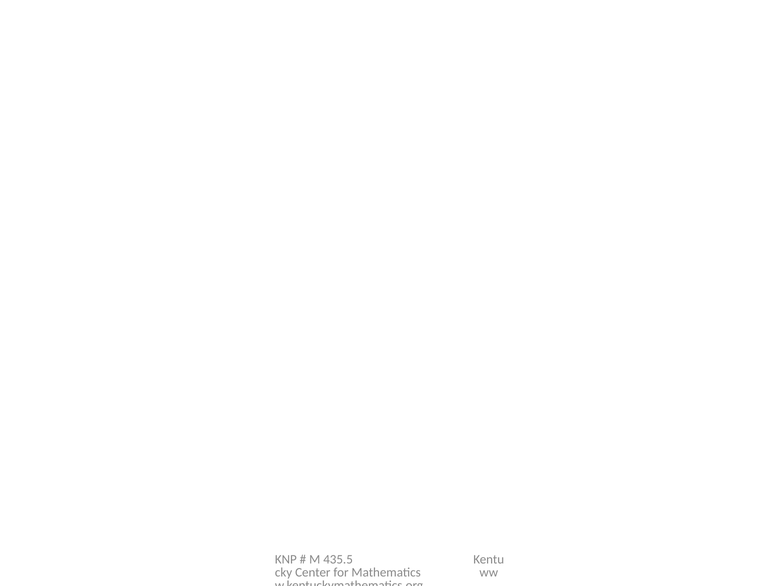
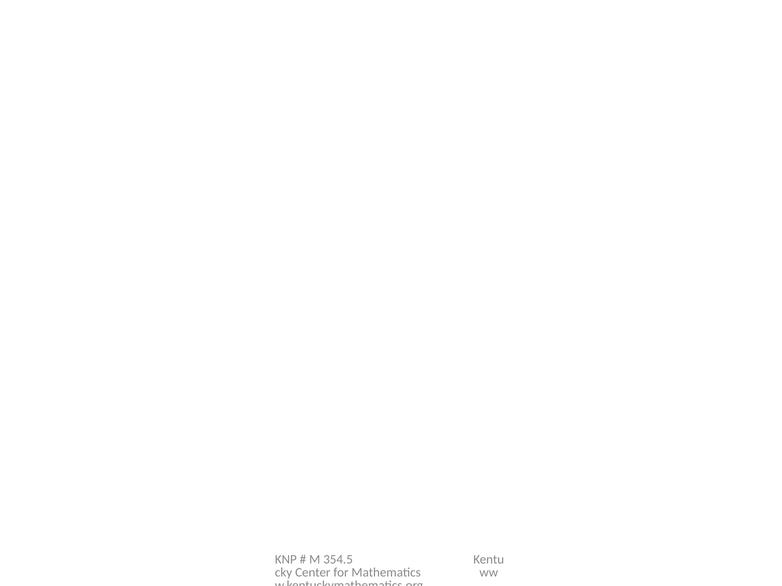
435.5: 435.5 -> 354.5
